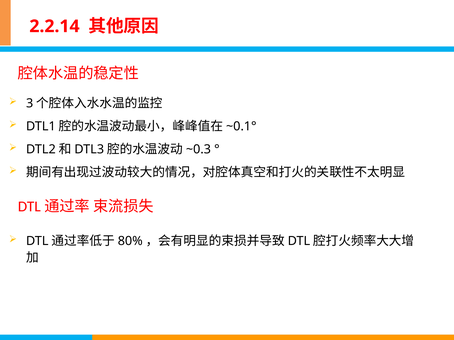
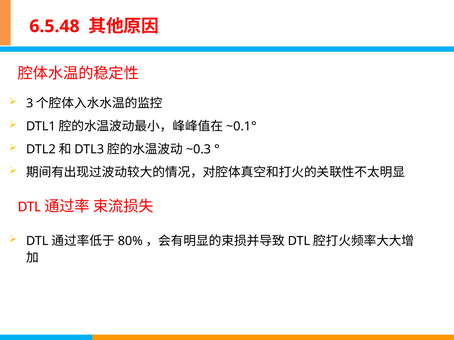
2.2.14: 2.2.14 -> 6.5.48
